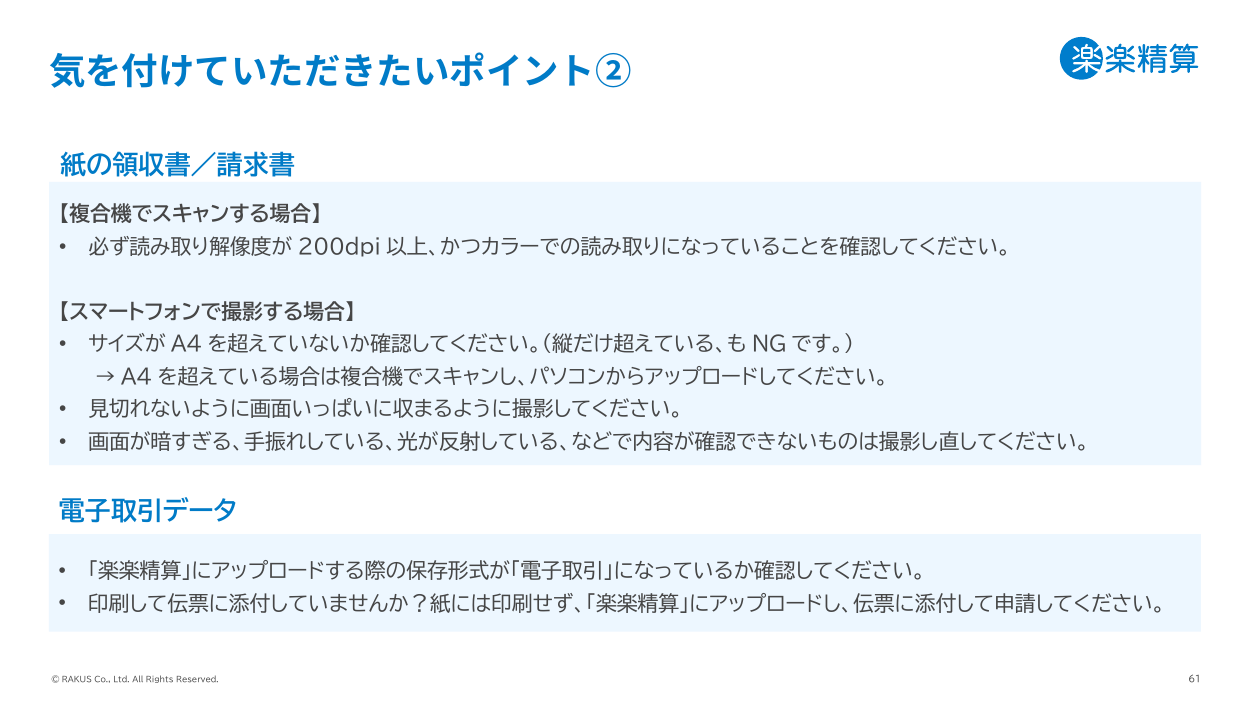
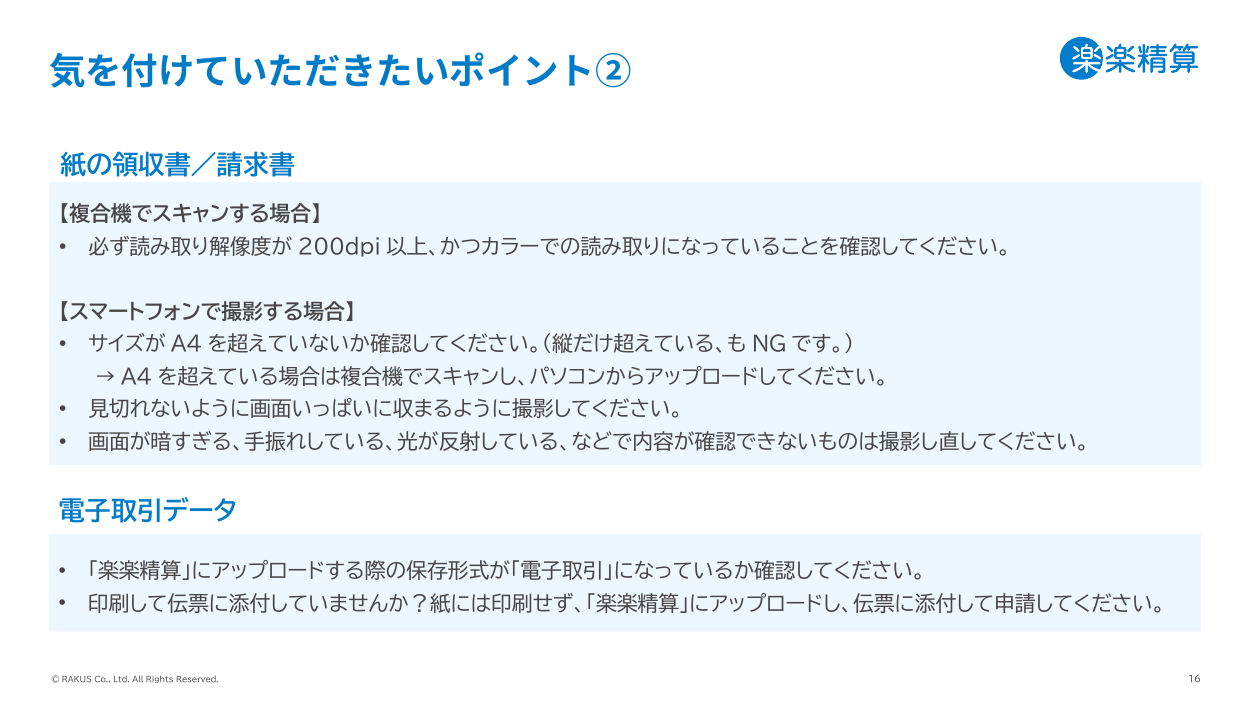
61: 61 -> 16
